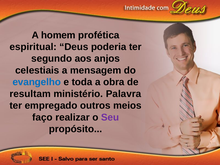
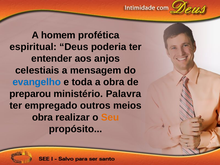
segundo: segundo -> entender
resultam: resultam -> preparou
faço at (42, 117): faço -> obra
Seu colour: purple -> orange
